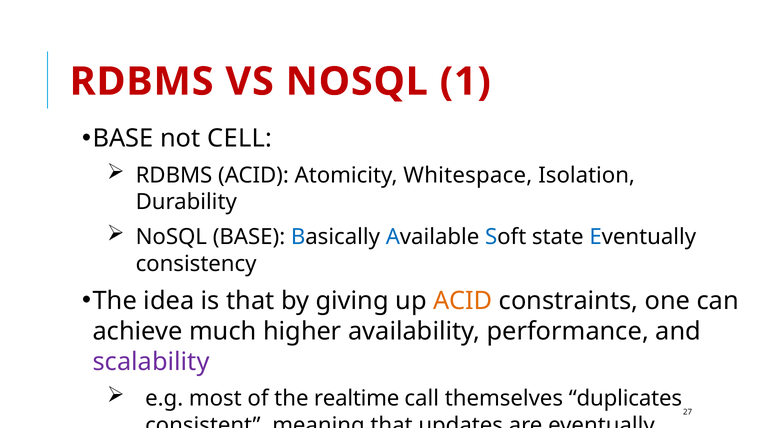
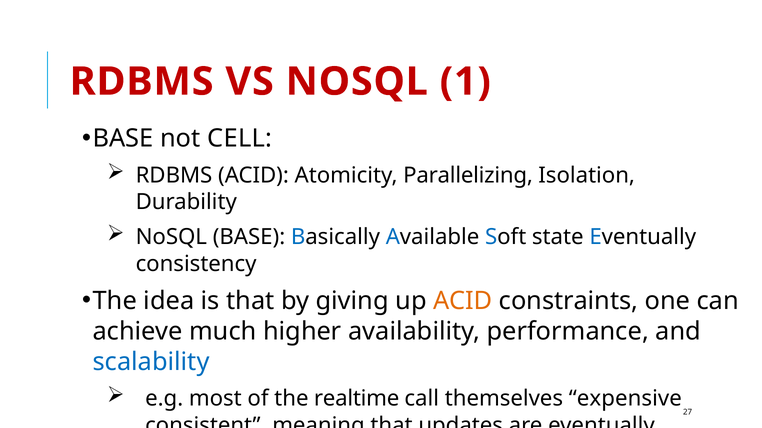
Whitespace: Whitespace -> Parallelizing
scalability colour: purple -> blue
duplicates: duplicates -> expensive
